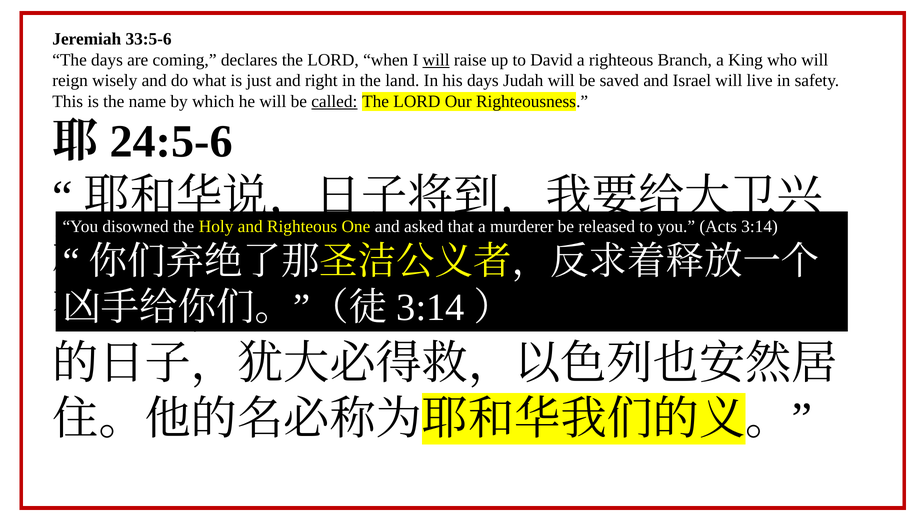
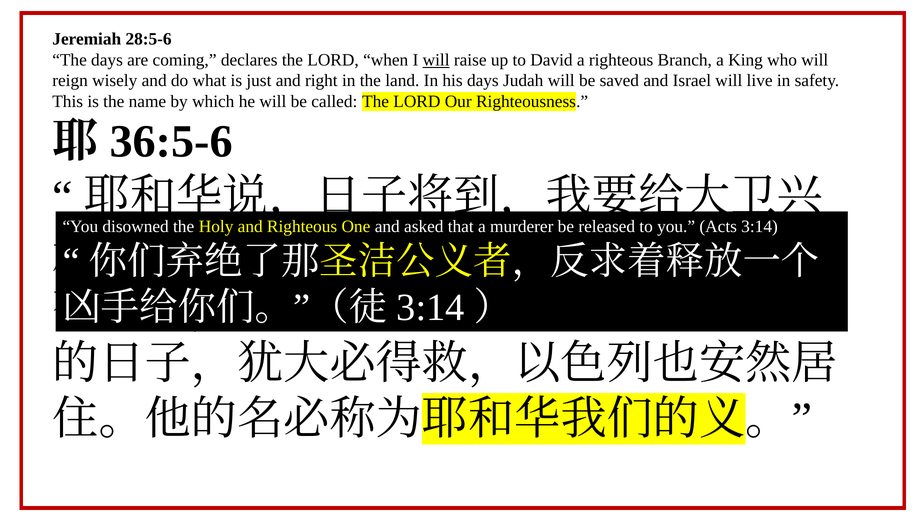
33:5-6: 33:5-6 -> 28:5-6
called underline: present -> none
24:5-6: 24:5-6 -> 36:5-6
